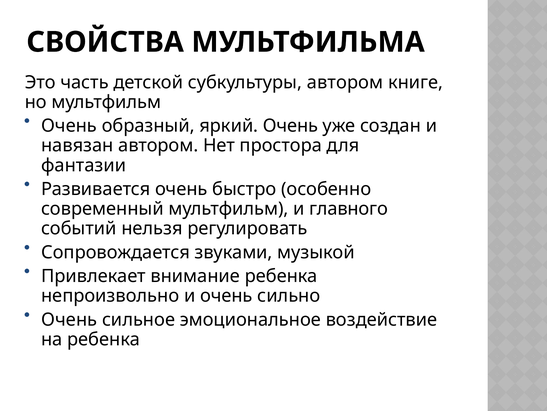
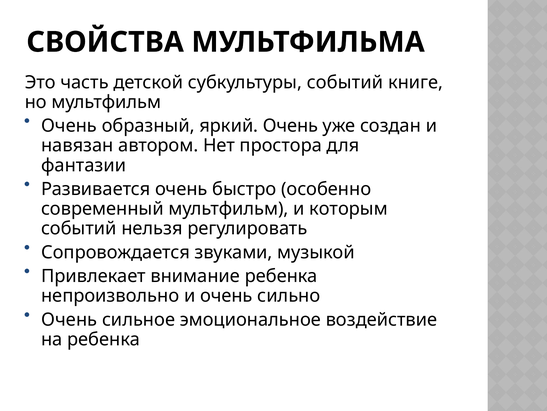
субкультуры автором: автором -> событий
главного: главного -> которым
